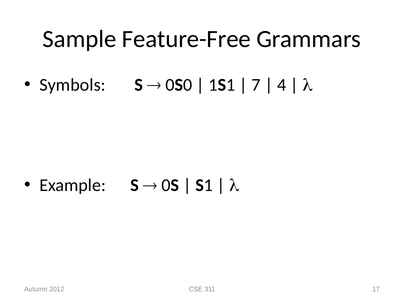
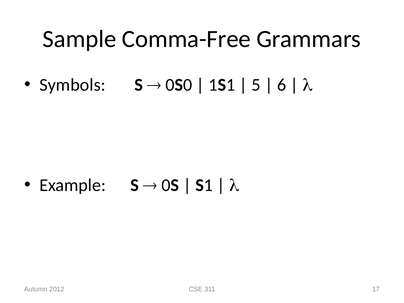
Feature-Free: Feature-Free -> Comma-Free
7: 7 -> 5
4: 4 -> 6
